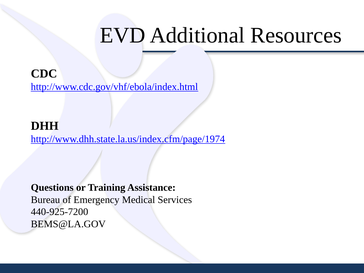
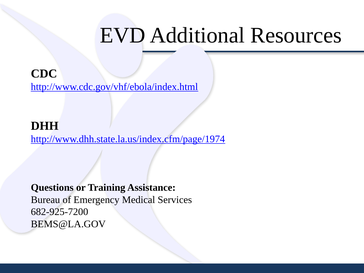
440-925-7200: 440-925-7200 -> 682-925-7200
